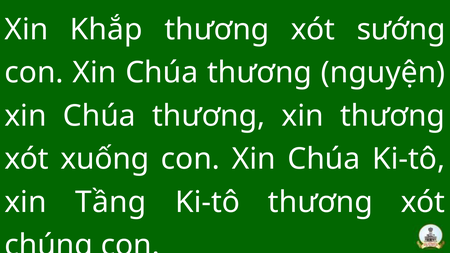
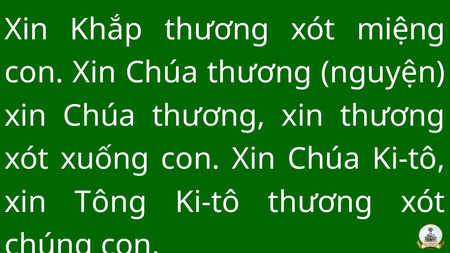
sướng: sướng -> miệng
Tầng: Tầng -> Tông
